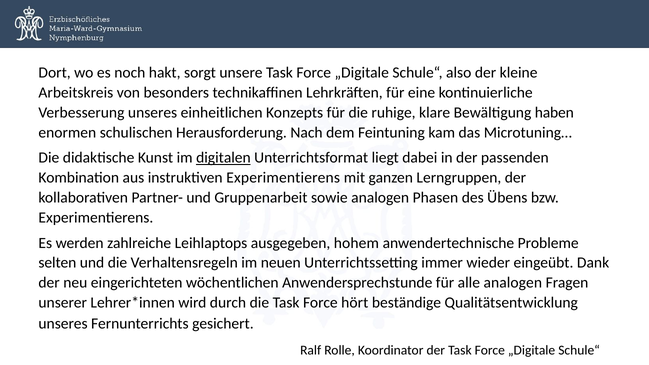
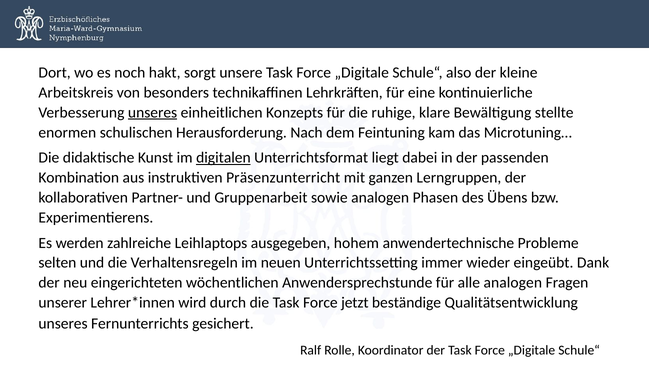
unseres at (153, 112) underline: none -> present
haben: haben -> stellte
instruktiven Experimentierens: Experimentierens -> Präsenzunterricht
hört: hört -> jetzt
